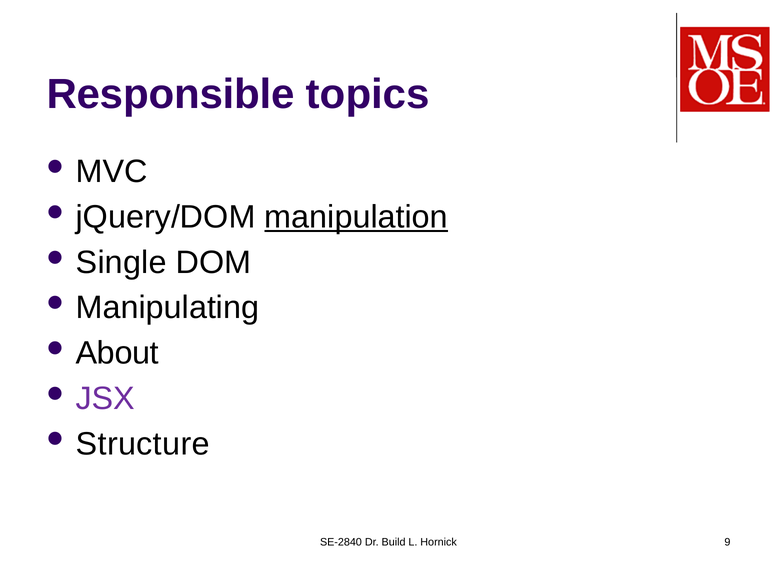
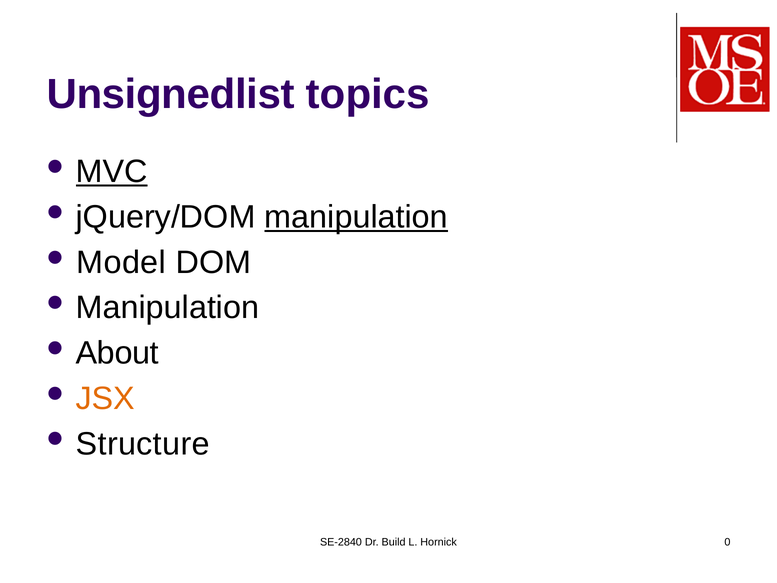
Responsible: Responsible -> Unsignedlist
MVC underline: none -> present
Single: Single -> Model
Manipulating at (167, 308): Manipulating -> Manipulation
JSX colour: purple -> orange
9: 9 -> 0
